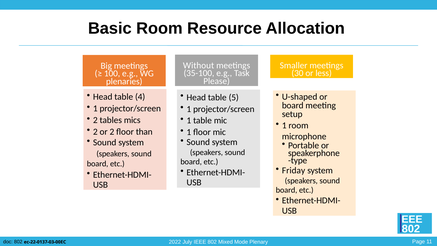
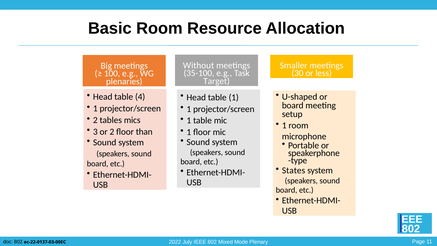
Please: Please -> Target
table 5: 5 -> 1
2 at (95, 132): 2 -> 3
Friday: Friday -> States
